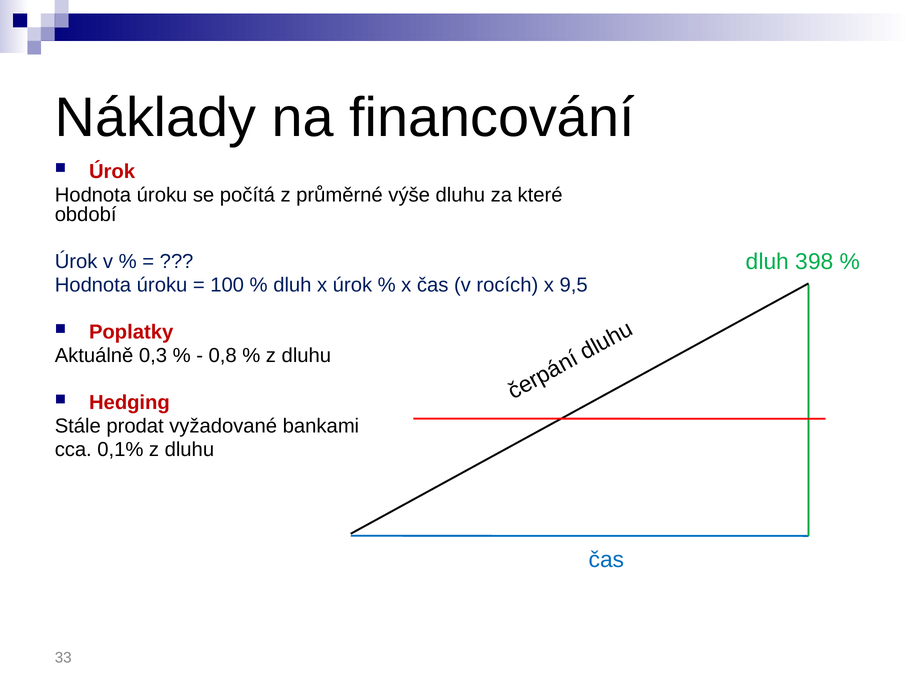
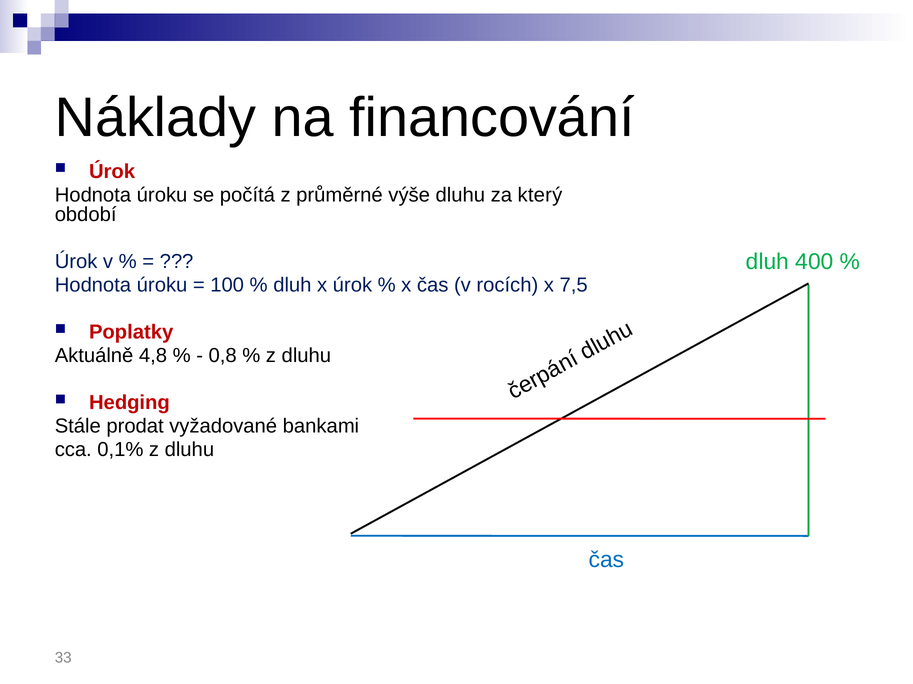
které: které -> který
398: 398 -> 400
9,5: 9,5 -> 7,5
0,3: 0,3 -> 4,8
